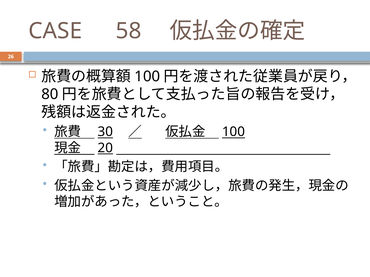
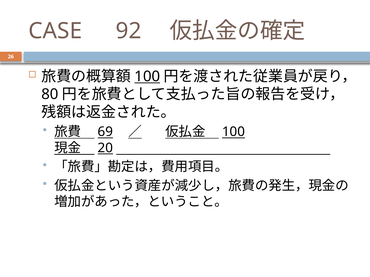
58: 58 -> 92
100 at (147, 77) underline: none -> present
30: 30 -> 69
